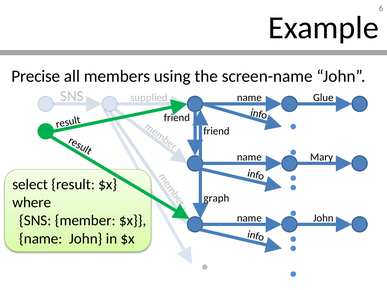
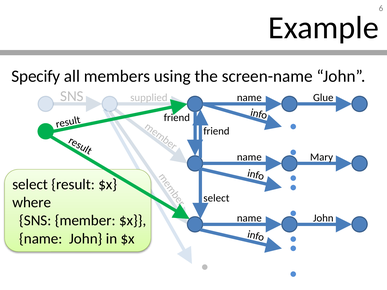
Precise: Precise -> Specify
graph at (216, 198): graph -> select
